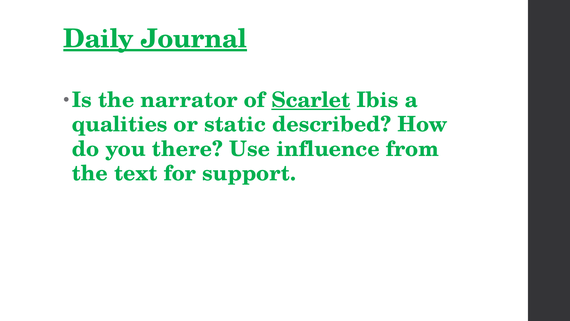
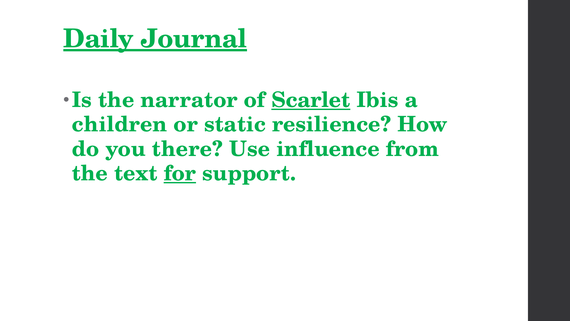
qualities: qualities -> children
described: described -> resilience
for underline: none -> present
